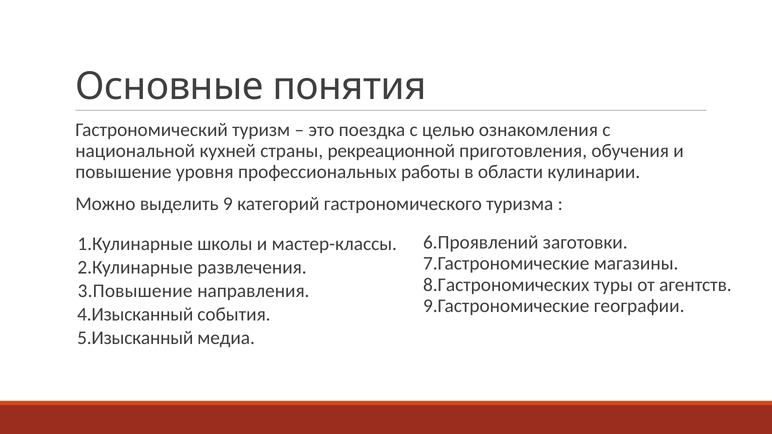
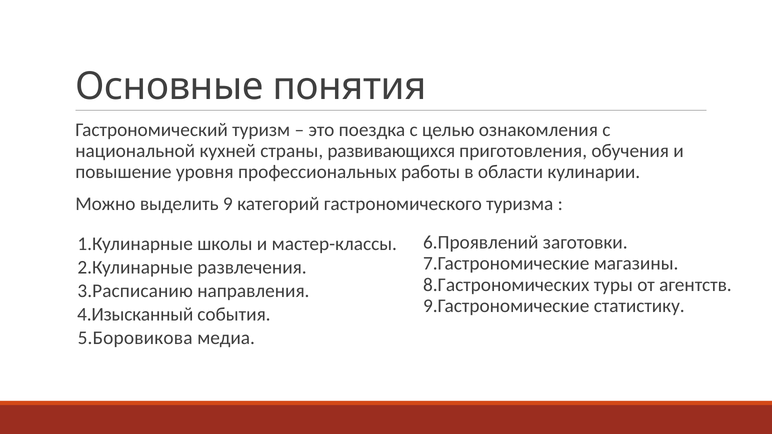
рекреационной: рекреационной -> развивающихся
3.Повышение: 3.Повышение -> 3.Расписанию
географии: географии -> статистику
5.Изысканный: 5.Изысканный -> 5.Боровикова
